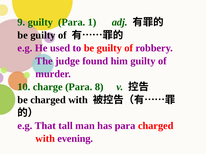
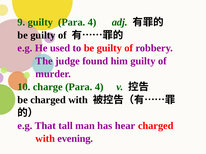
guilty Para 1: 1 -> 4
charge Para 8: 8 -> 4
has para: para -> hear
